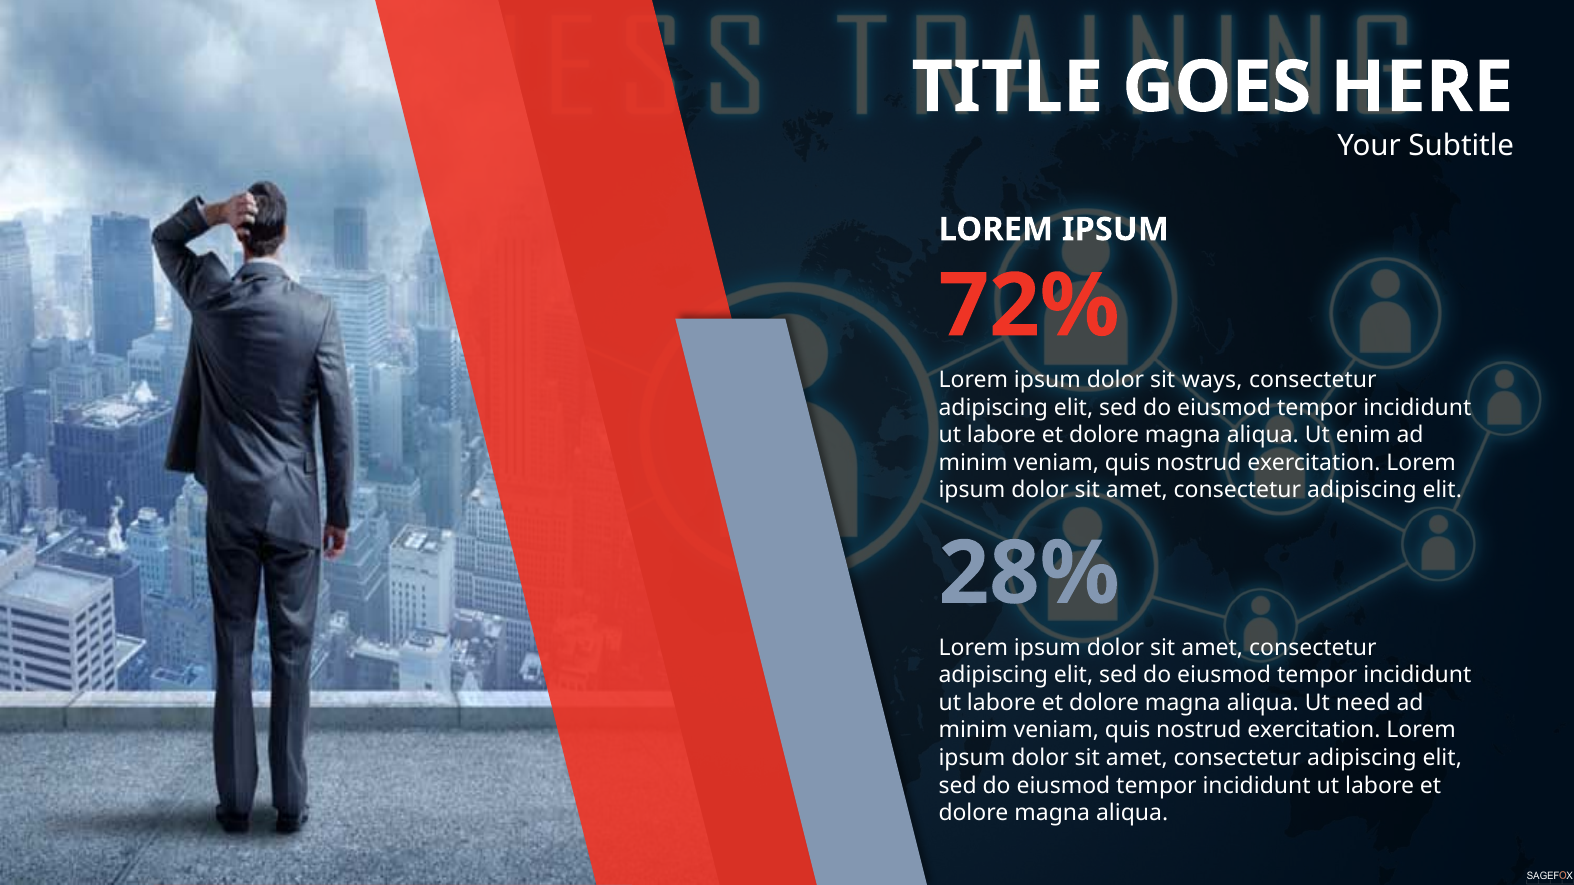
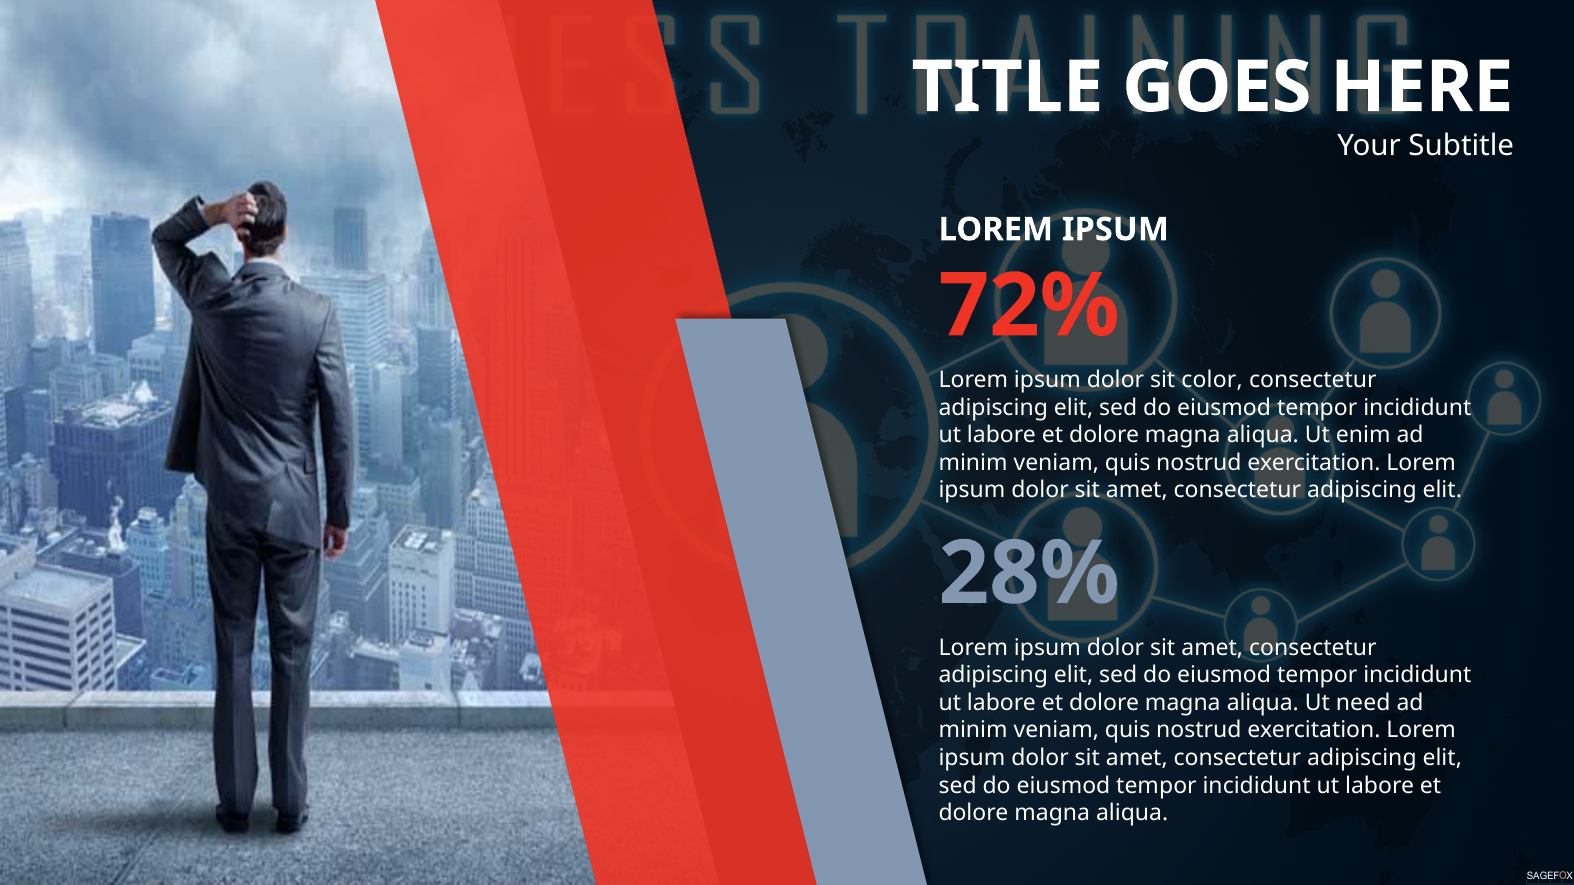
ways: ways -> color
